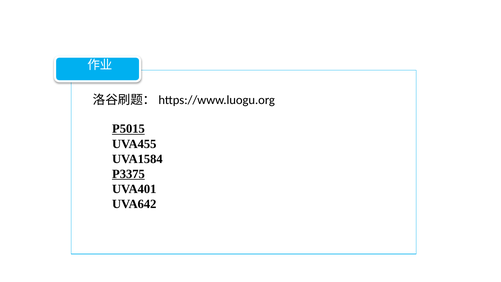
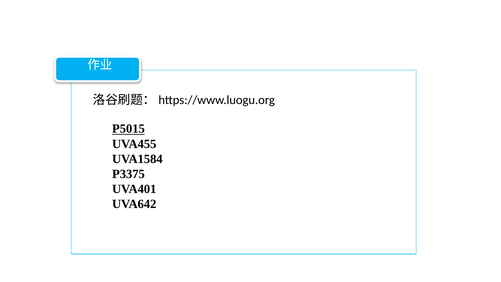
P3375 underline: present -> none
